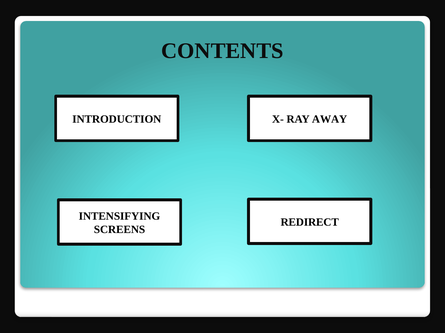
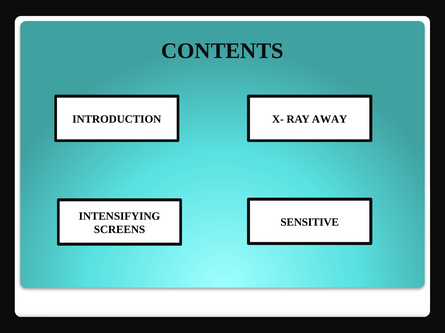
REDIRECT: REDIRECT -> SENSITIVE
